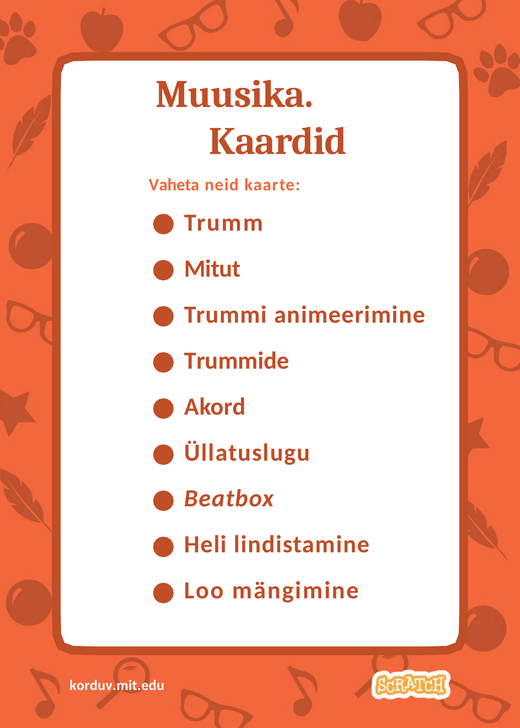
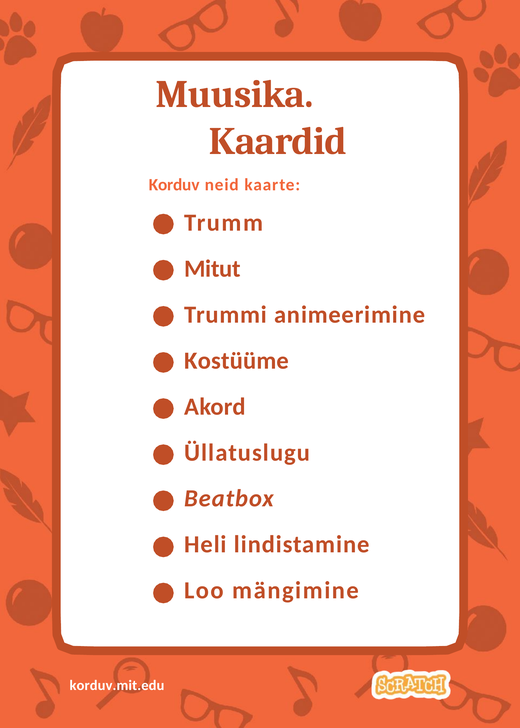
Vaheta: Vaheta -> Korduv
Trummide: Trummide -> Kostüüme
